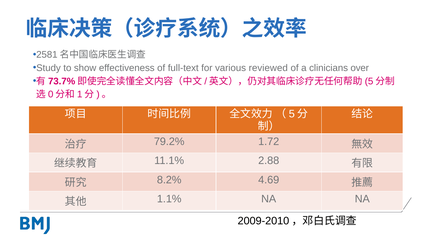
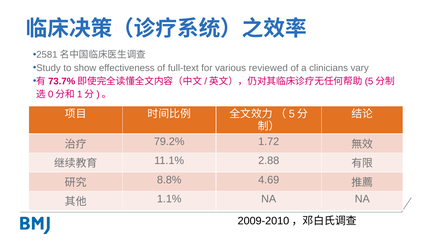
over: over -> vary
8.2%: 8.2% -> 8.8%
